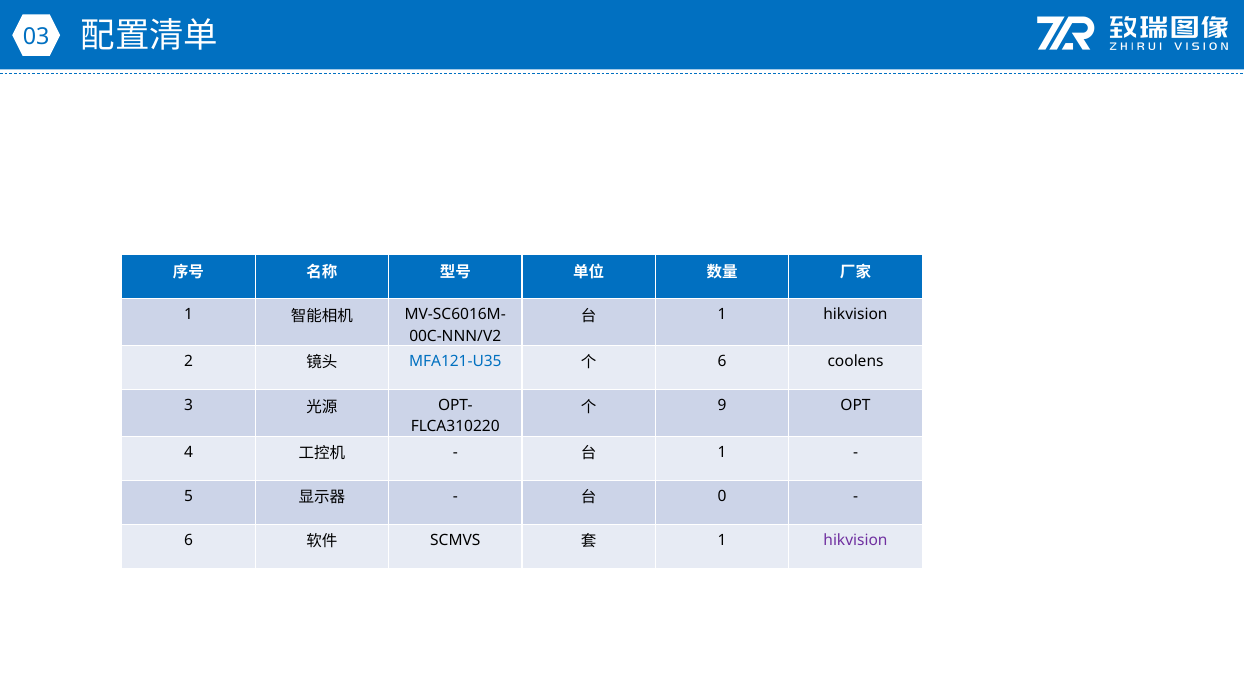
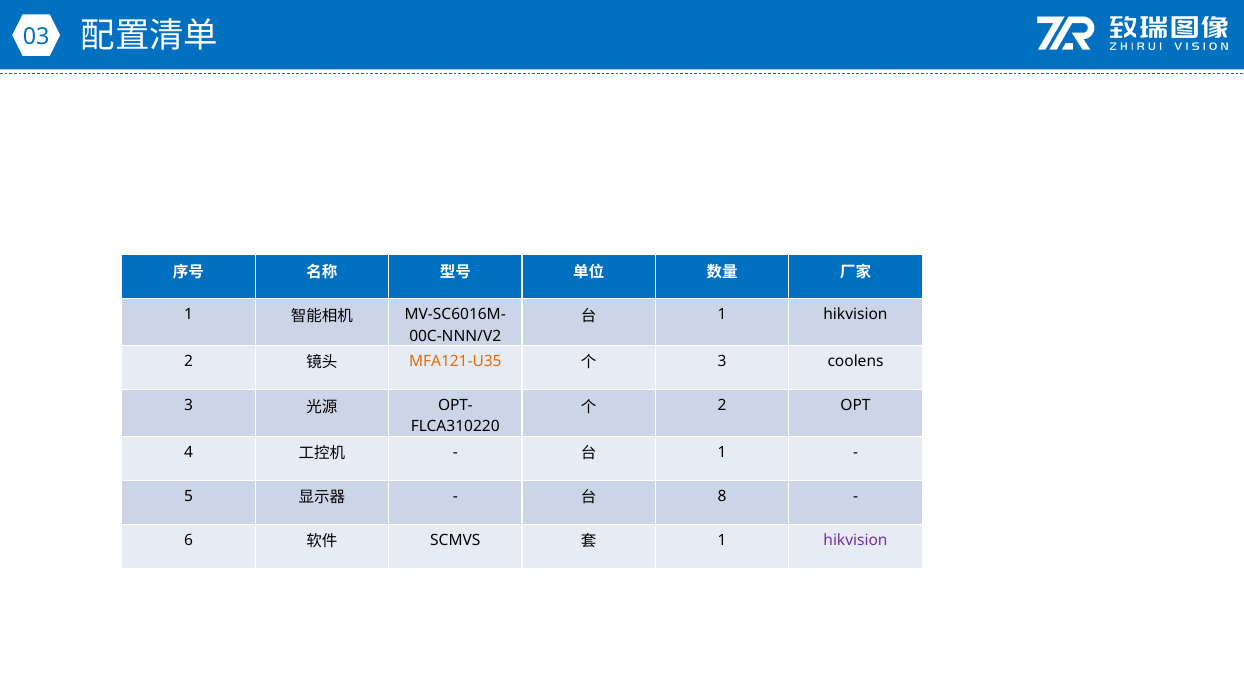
MFA121-U35 colour: blue -> orange
6 at (722, 361): 6 -> 3
9 at (722, 405): 9 -> 2
0: 0 -> 8
